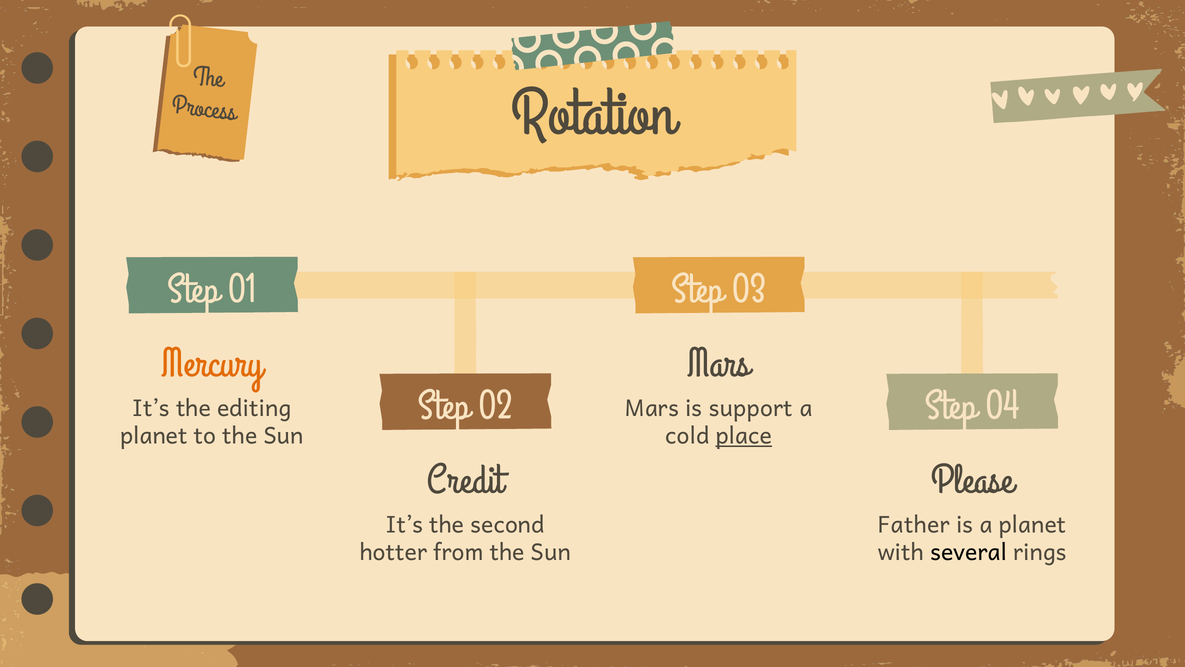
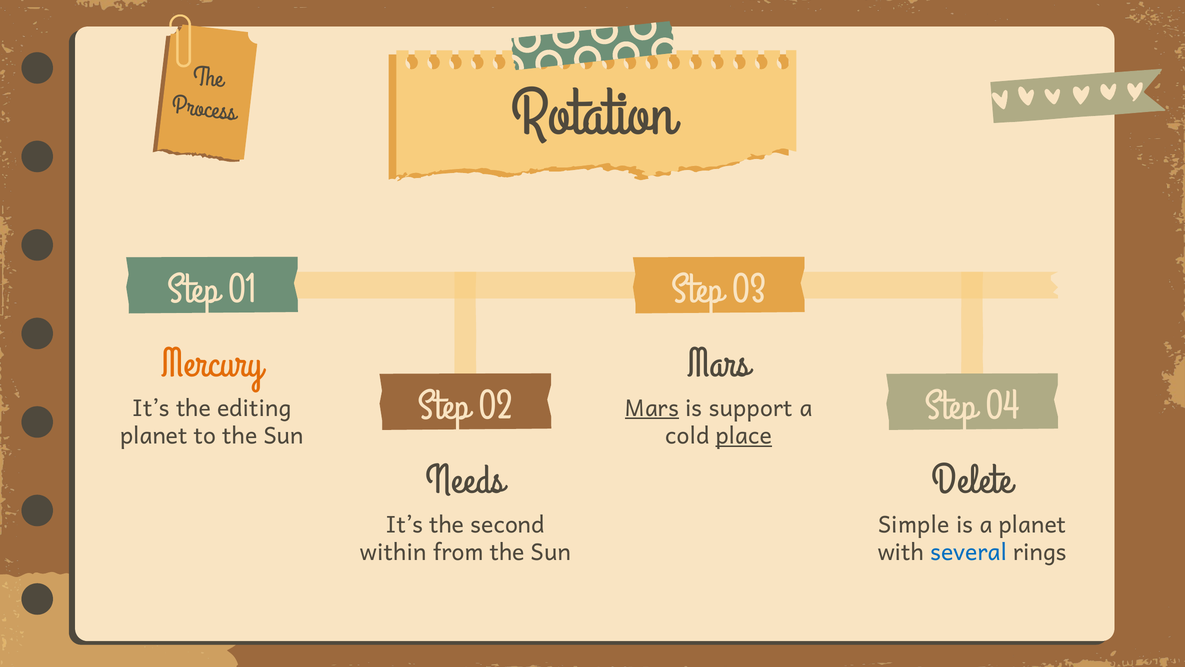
Mars at (652, 408) underline: none -> present
Credit: Credit -> Needs
Please: Please -> Delete
Father: Father -> Simple
hotter: hotter -> within
several colour: black -> blue
